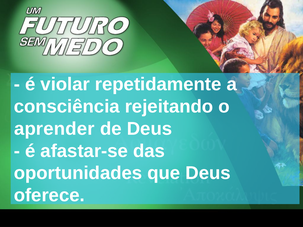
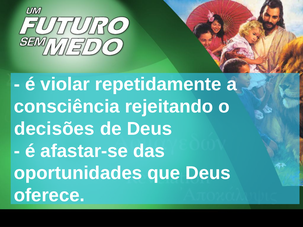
aprender: aprender -> decisões
